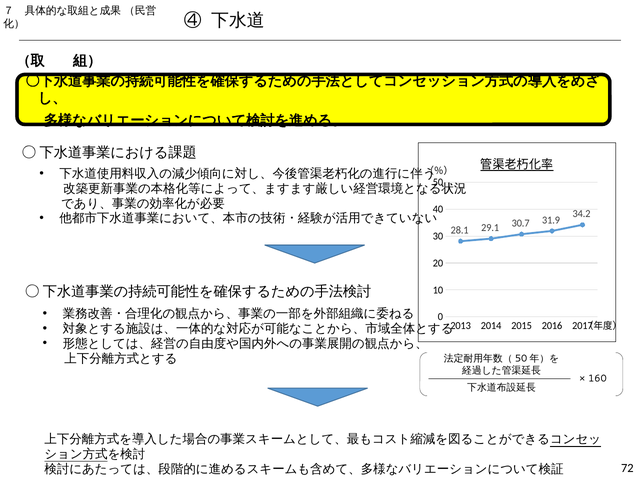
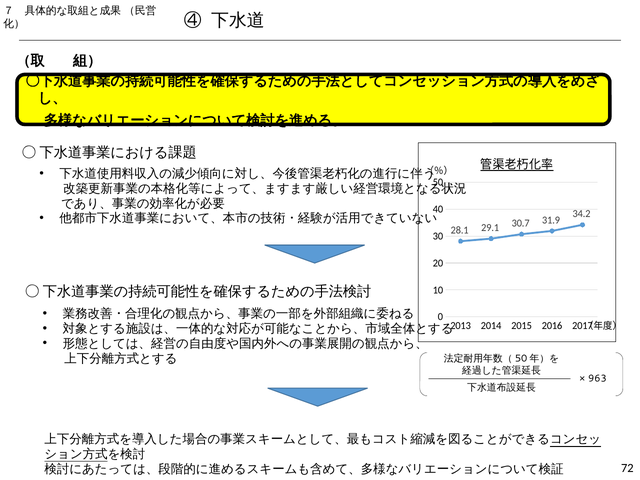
160: 160 -> 963
